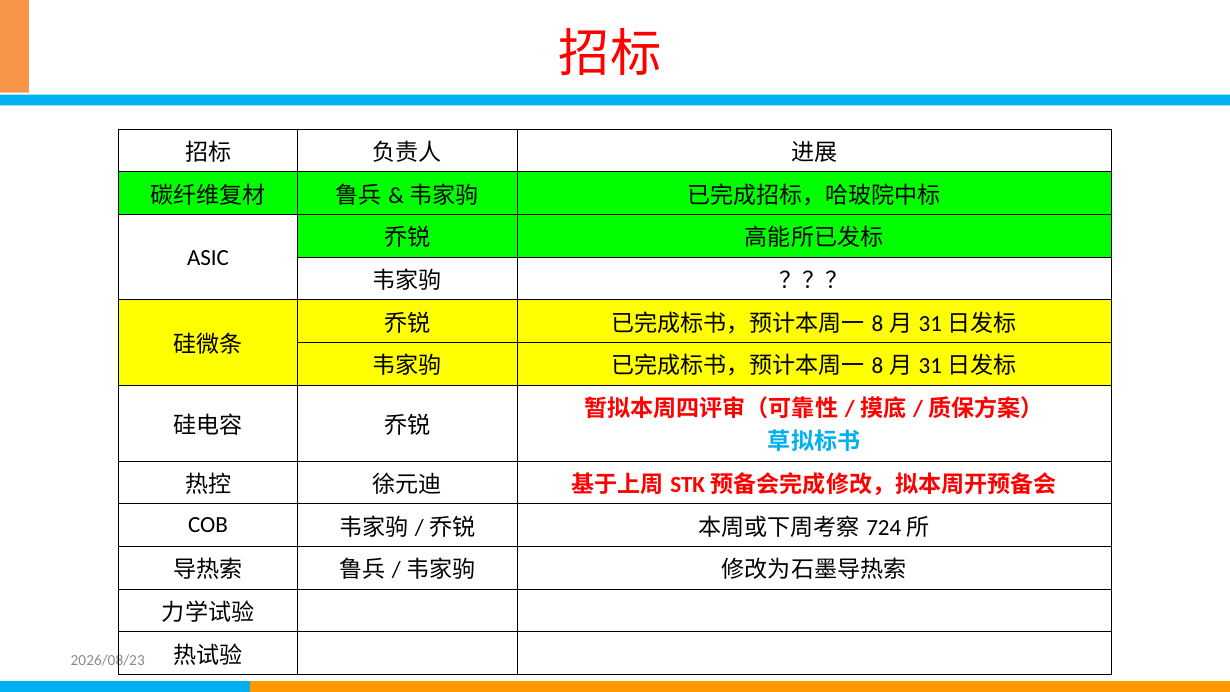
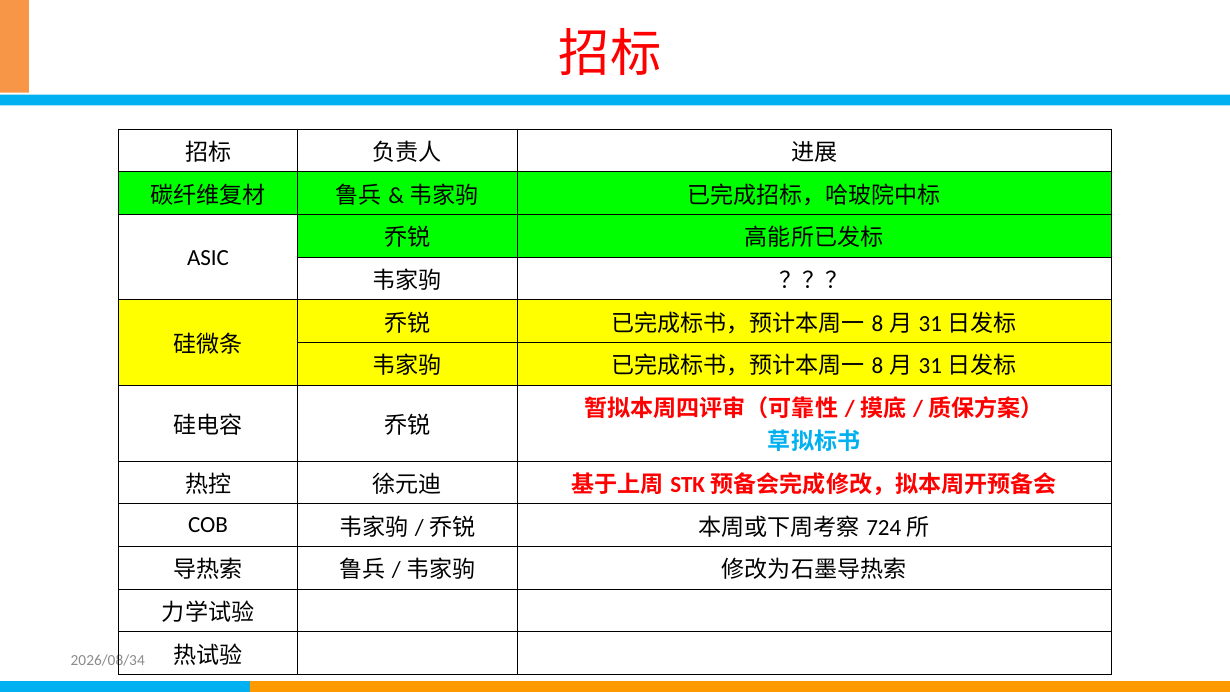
2026/08/23: 2026/08/23 -> 2026/08/34
